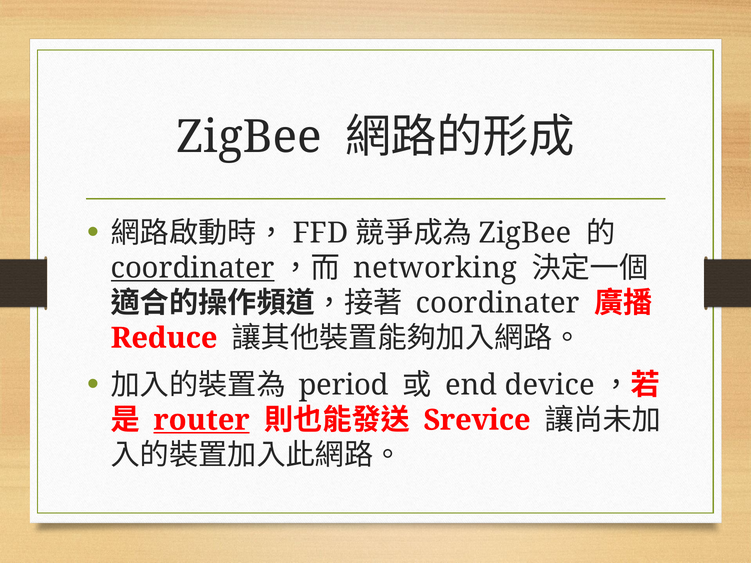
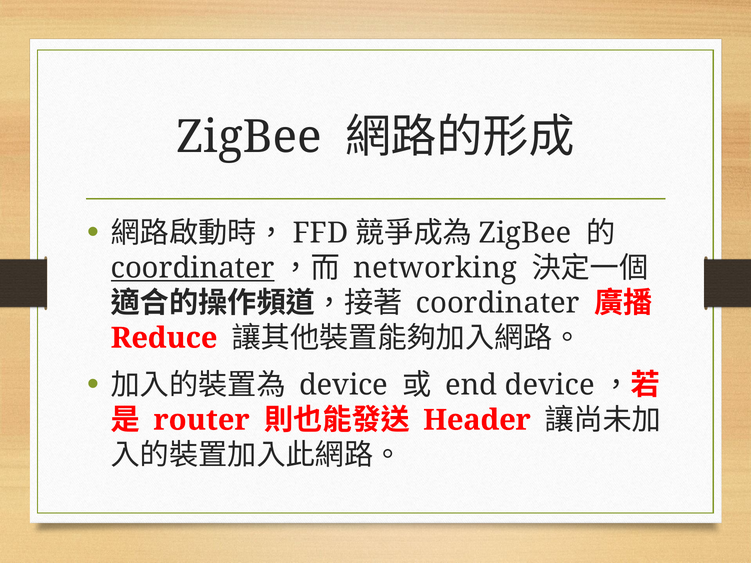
period at (344, 385): period -> device
router underline: present -> none
Srevice: Srevice -> Header
